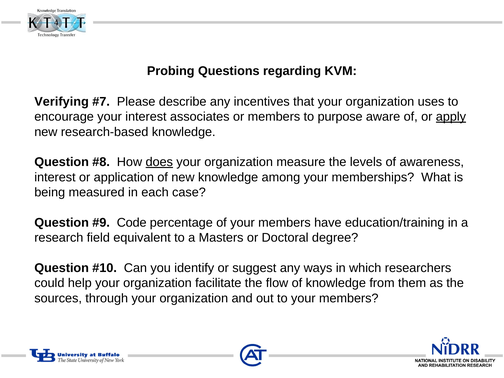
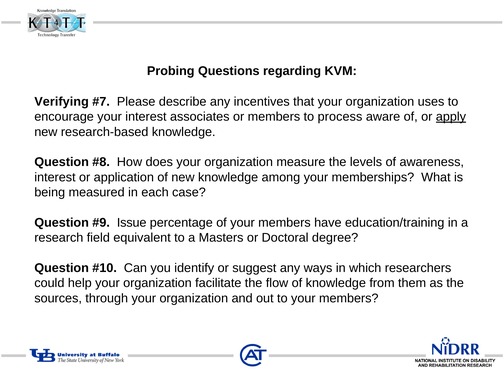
purpose: purpose -> process
does underline: present -> none
Code: Code -> Issue
